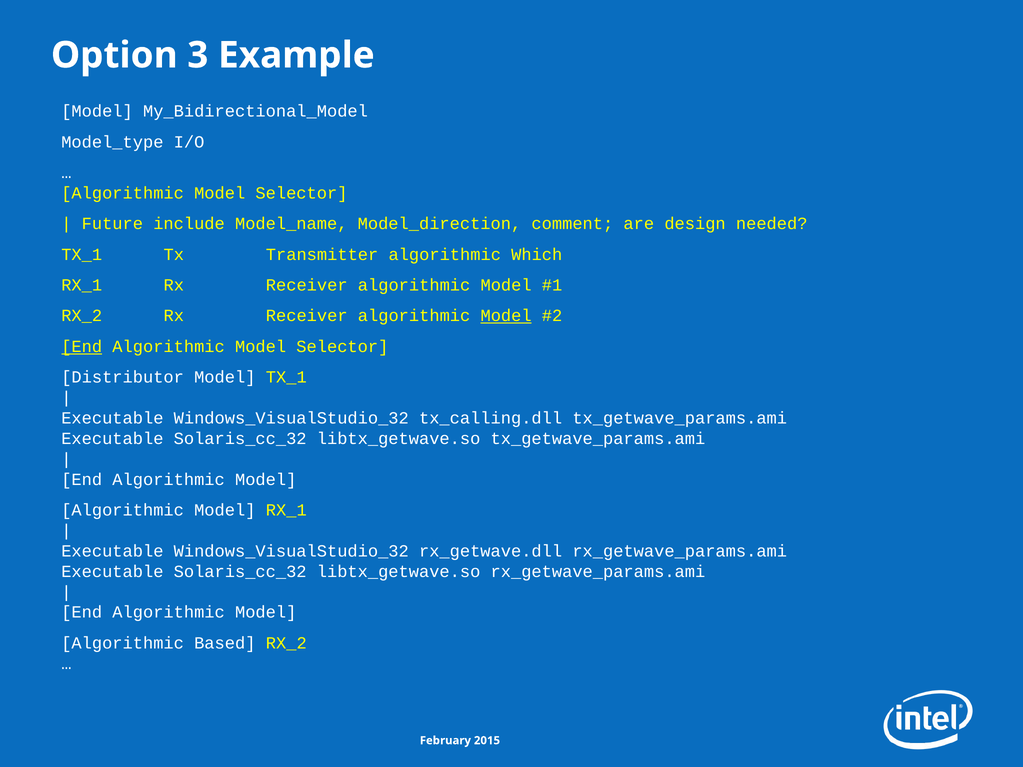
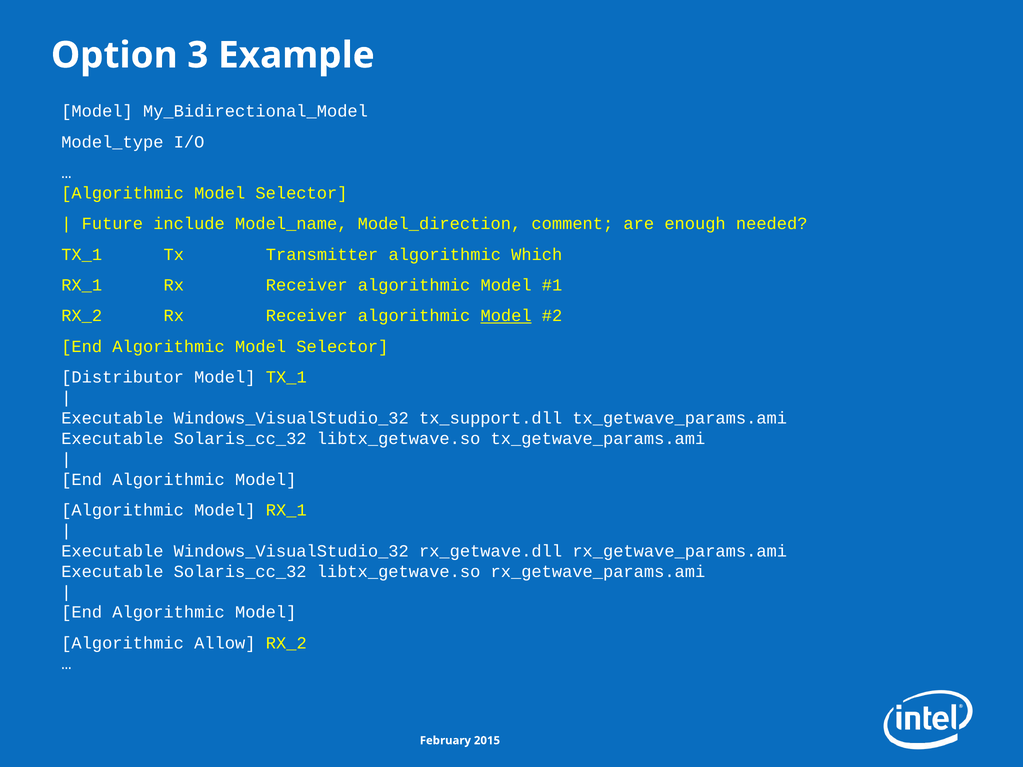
design: design -> enough
End at (82, 347) underline: present -> none
tx_calling.dll: tx_calling.dll -> tx_support.dll
Based: Based -> Allow
